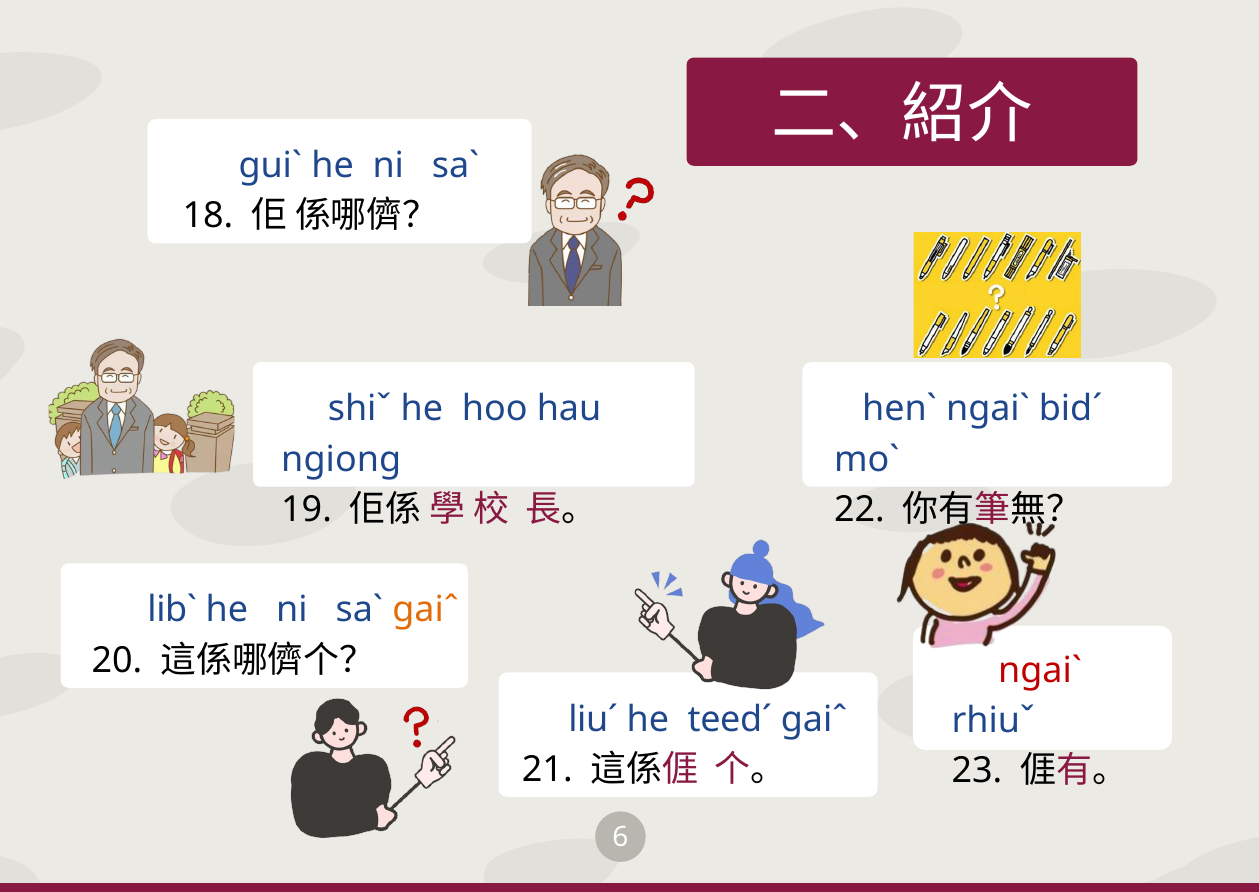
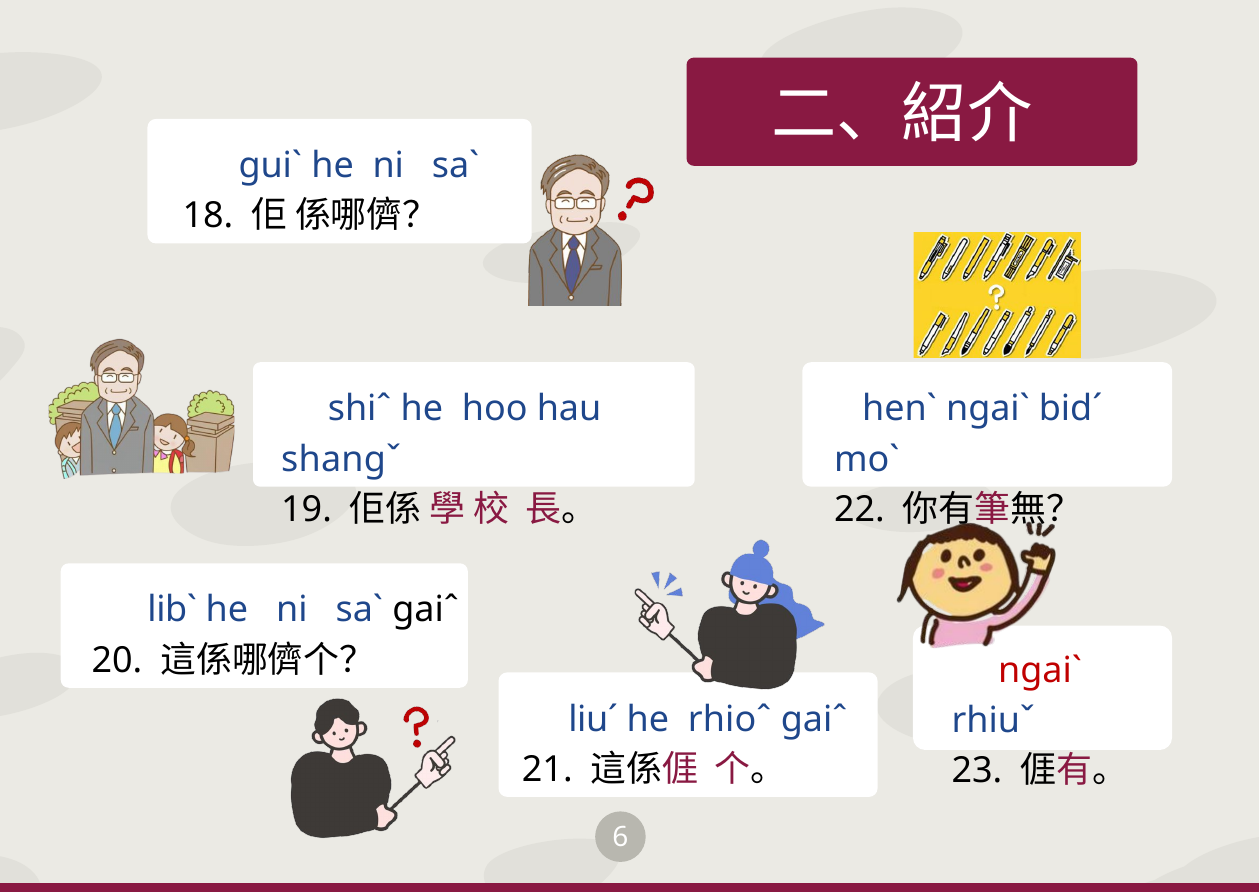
shiˇ: shiˇ -> shiˆ
ngiong: ngiong -> shangˇ
gaiˆ at (426, 610) colour: orange -> black
teedˊ: teedˊ -> rhioˆ
